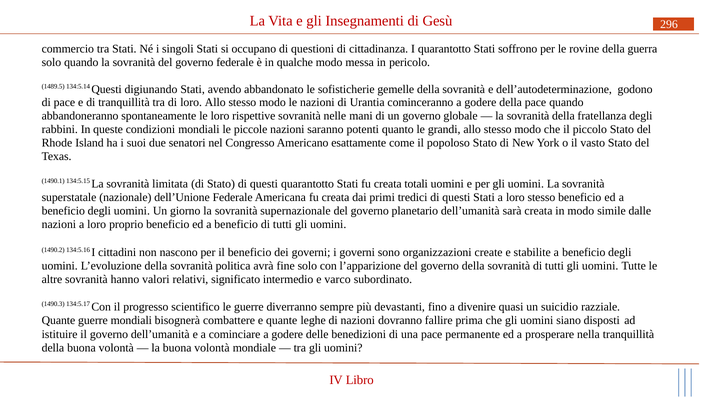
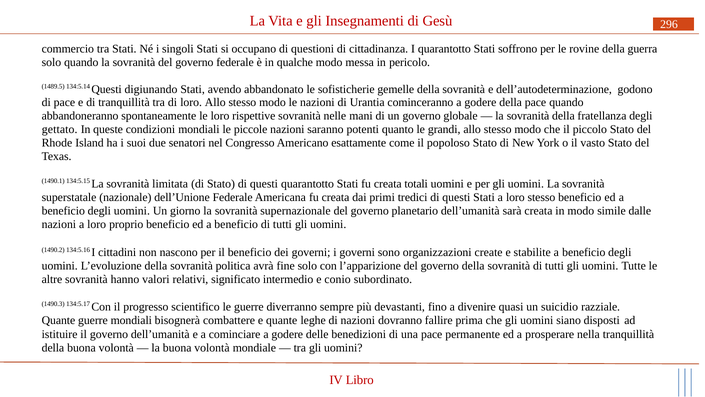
rabbini: rabbini -> gettato
varco: varco -> conio
